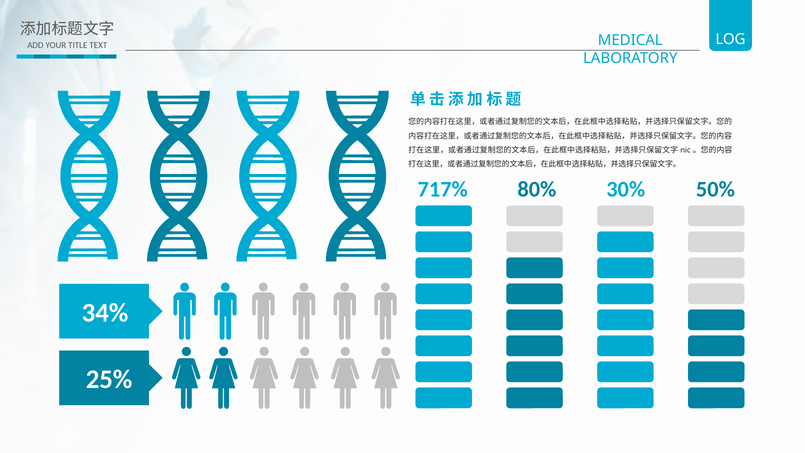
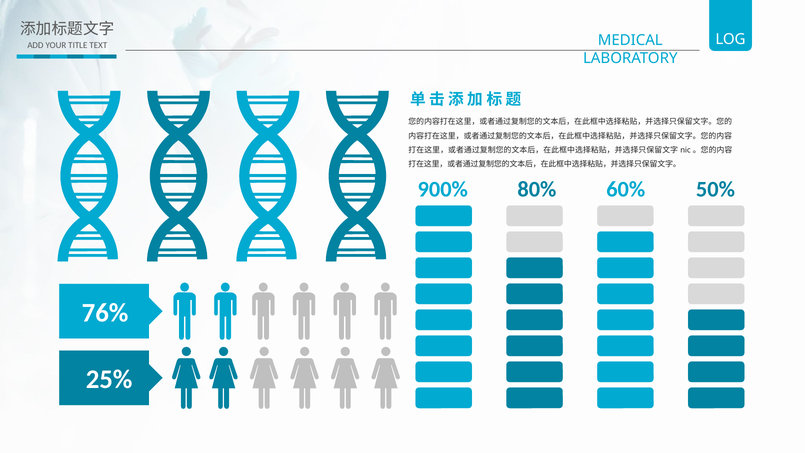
717%: 717% -> 900%
30%: 30% -> 60%
34%: 34% -> 76%
